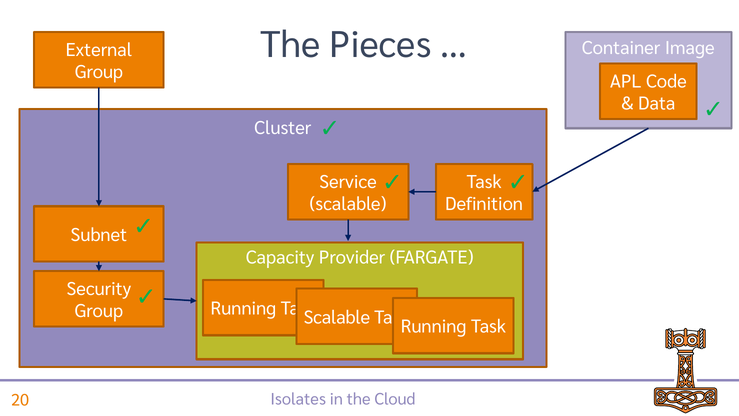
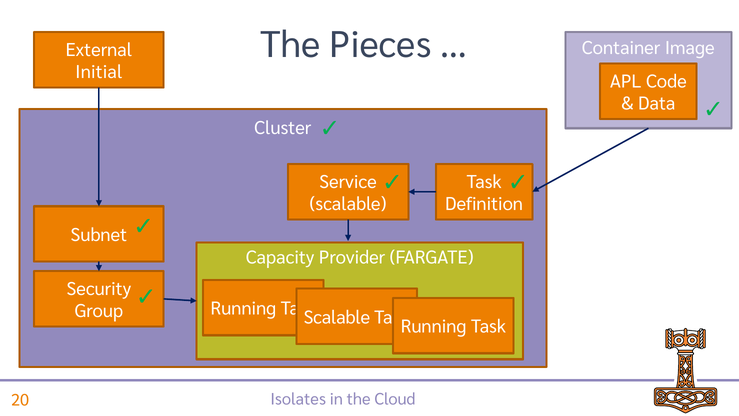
Group at (99, 72): Group -> Initial
